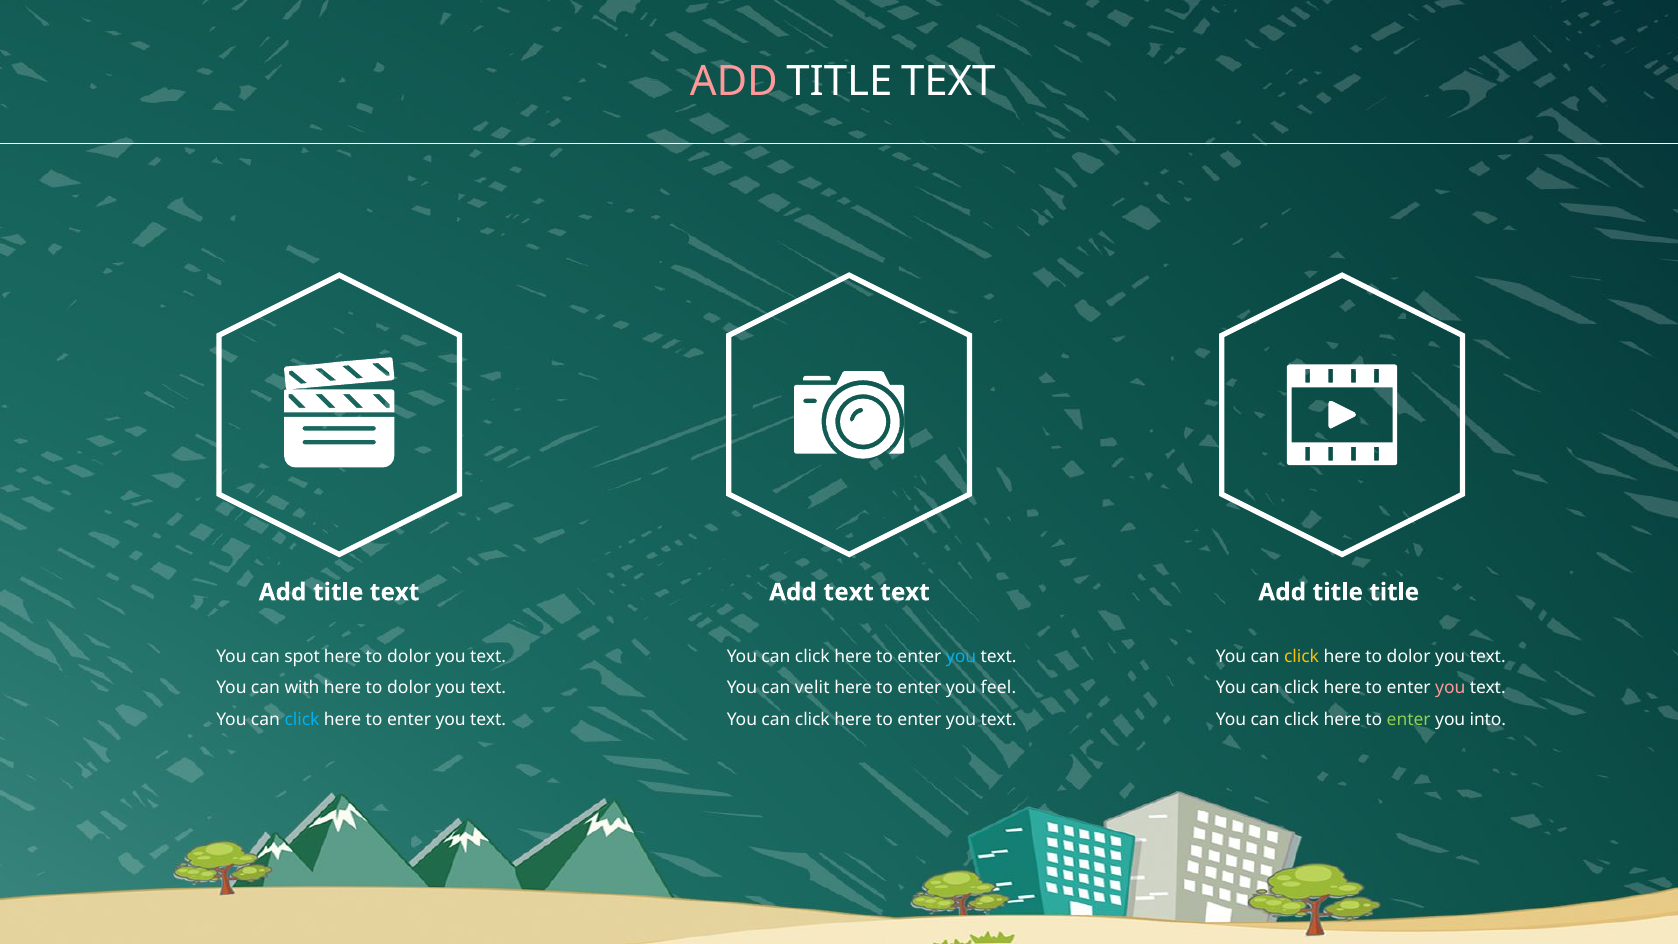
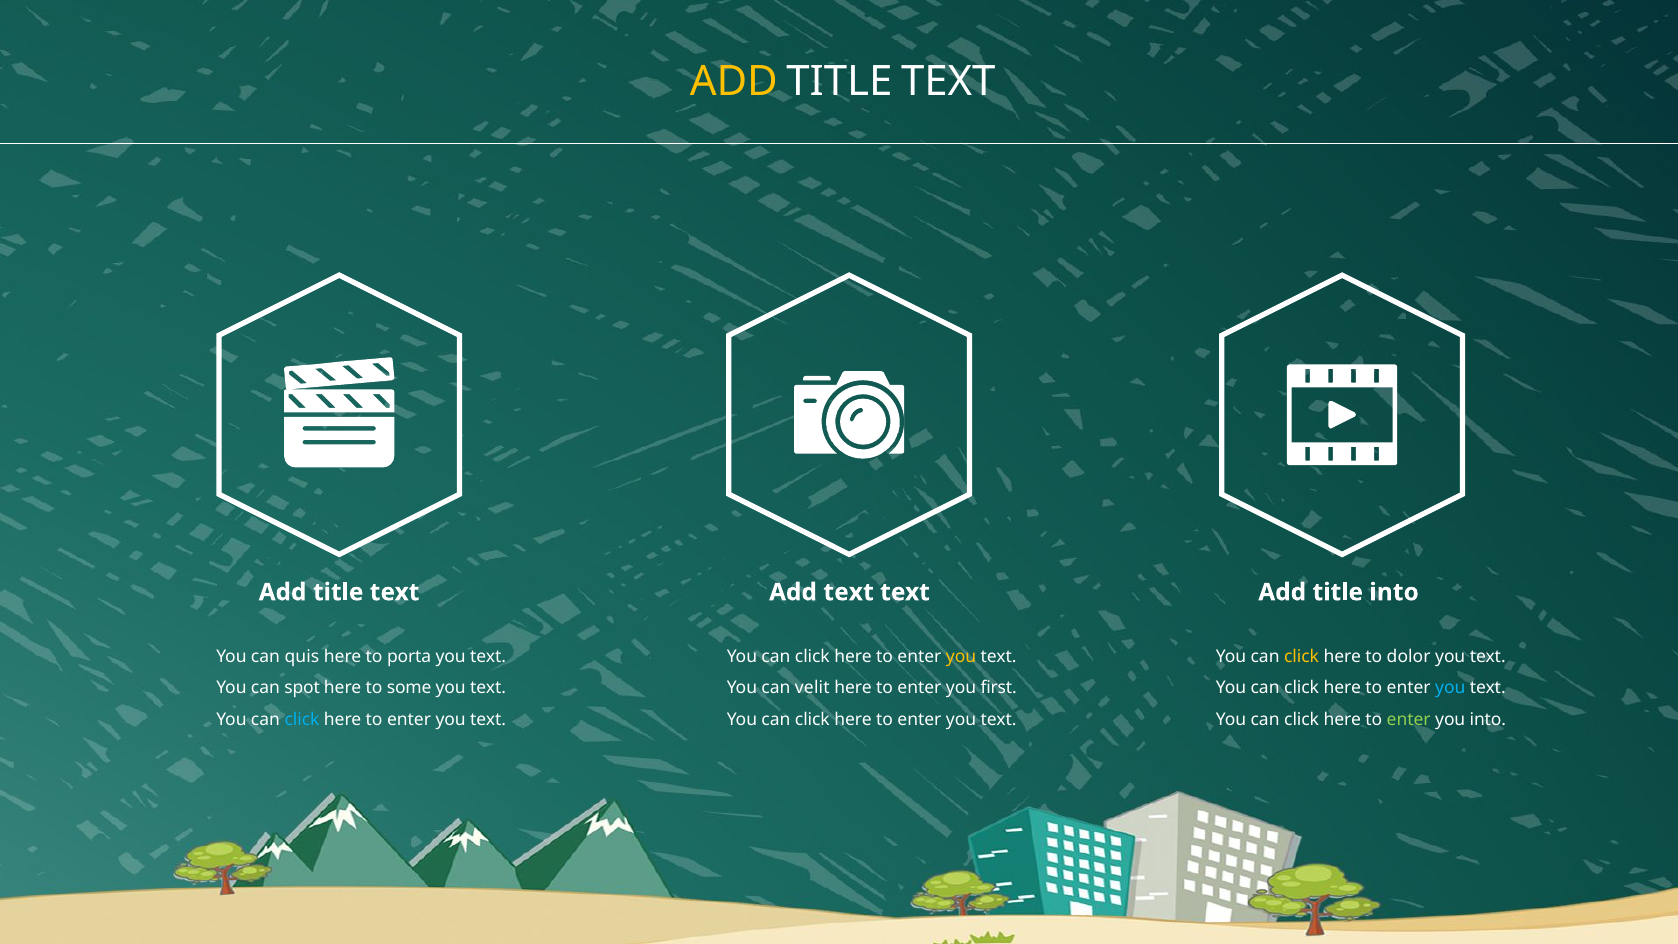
ADD at (734, 82) colour: pink -> yellow
title title: title -> into
spot: spot -> quis
dolor at (409, 657): dolor -> porta
you at (961, 657) colour: light blue -> yellow
with: with -> spot
dolor at (409, 688): dolor -> some
feel: feel -> first
you at (1450, 688) colour: pink -> light blue
